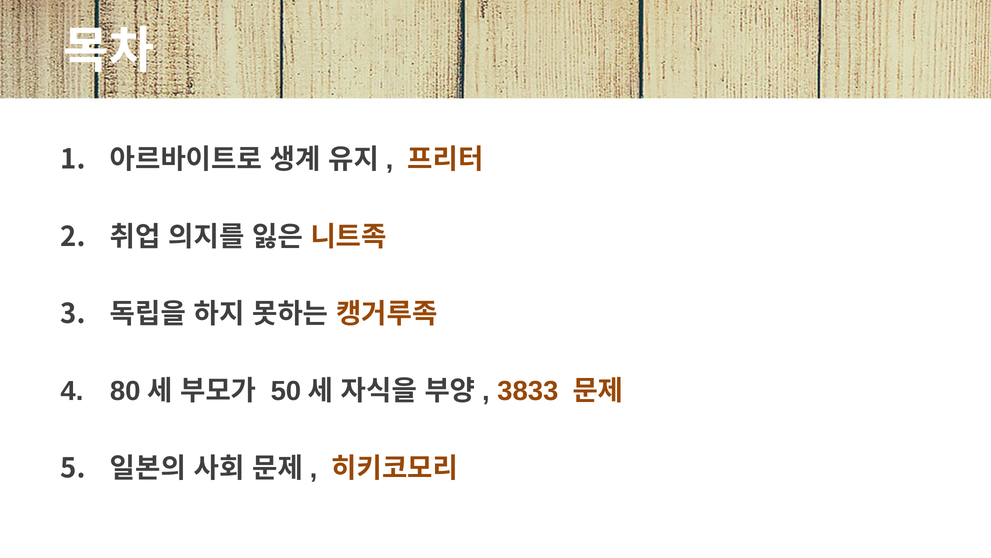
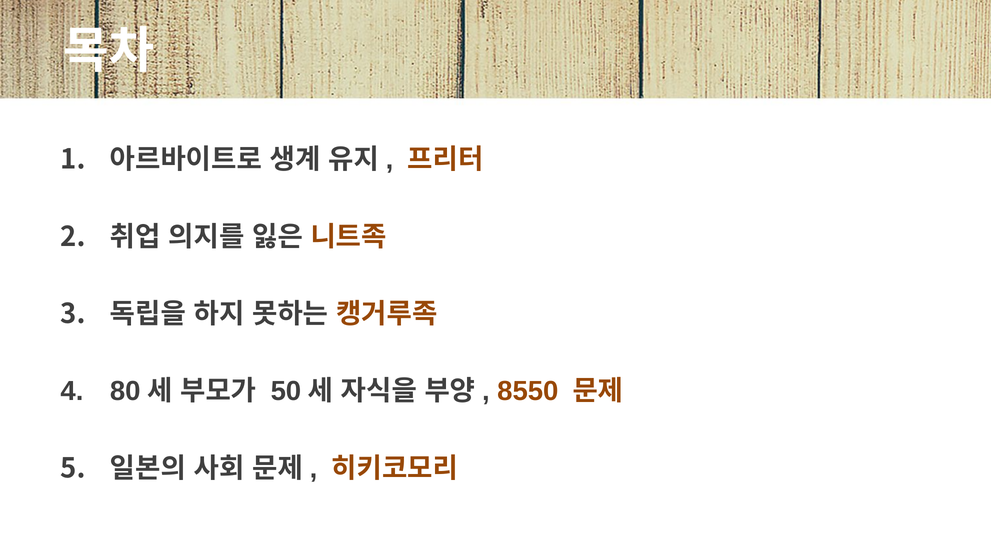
3833: 3833 -> 8550
